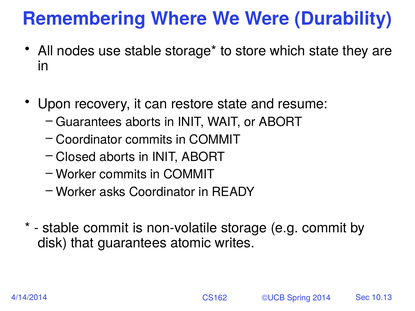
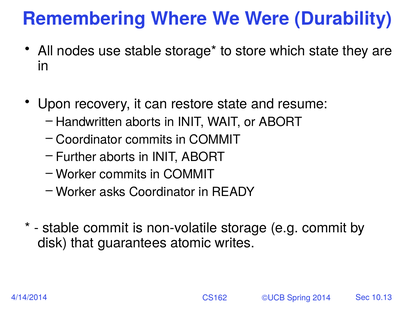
Guarantees at (89, 122): Guarantees -> Handwritten
Closed: Closed -> Further
